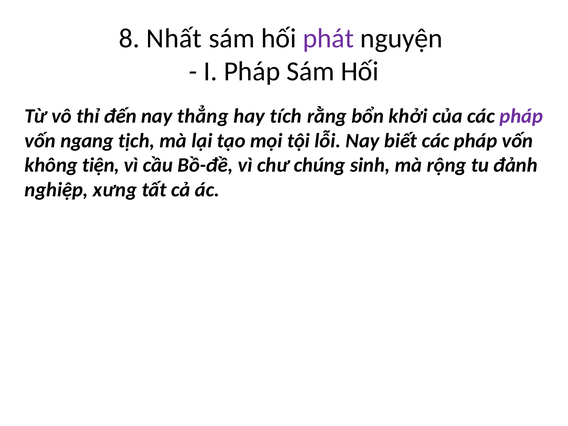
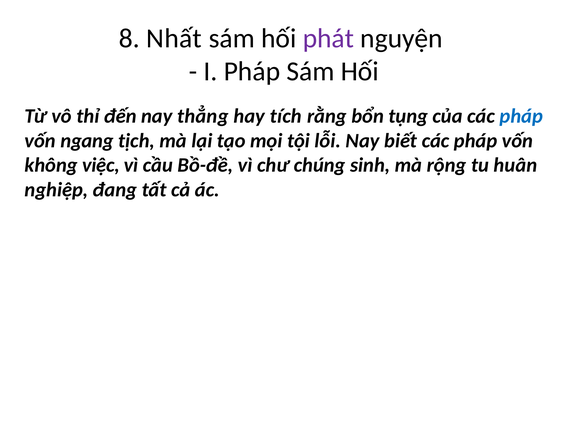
khởi: khởi -> tụng
pháp at (521, 116) colour: purple -> blue
tiện: tiện -> việc
đảnh: đảnh -> huân
xưng: xưng -> đang
